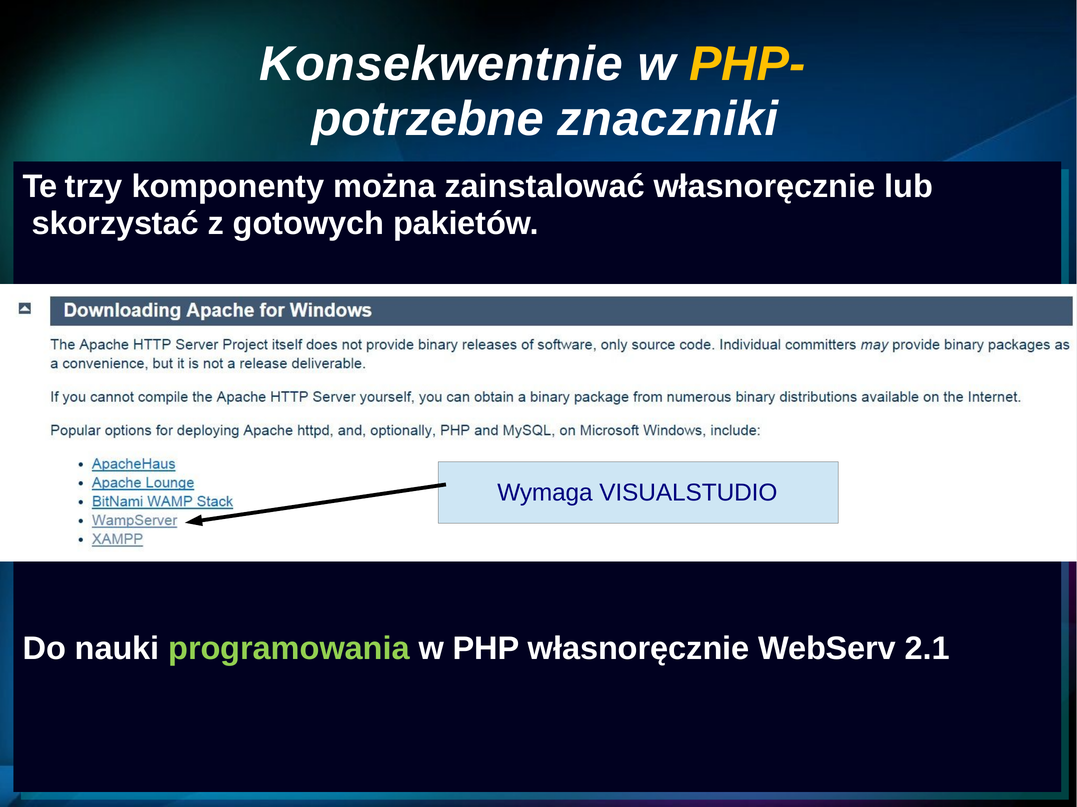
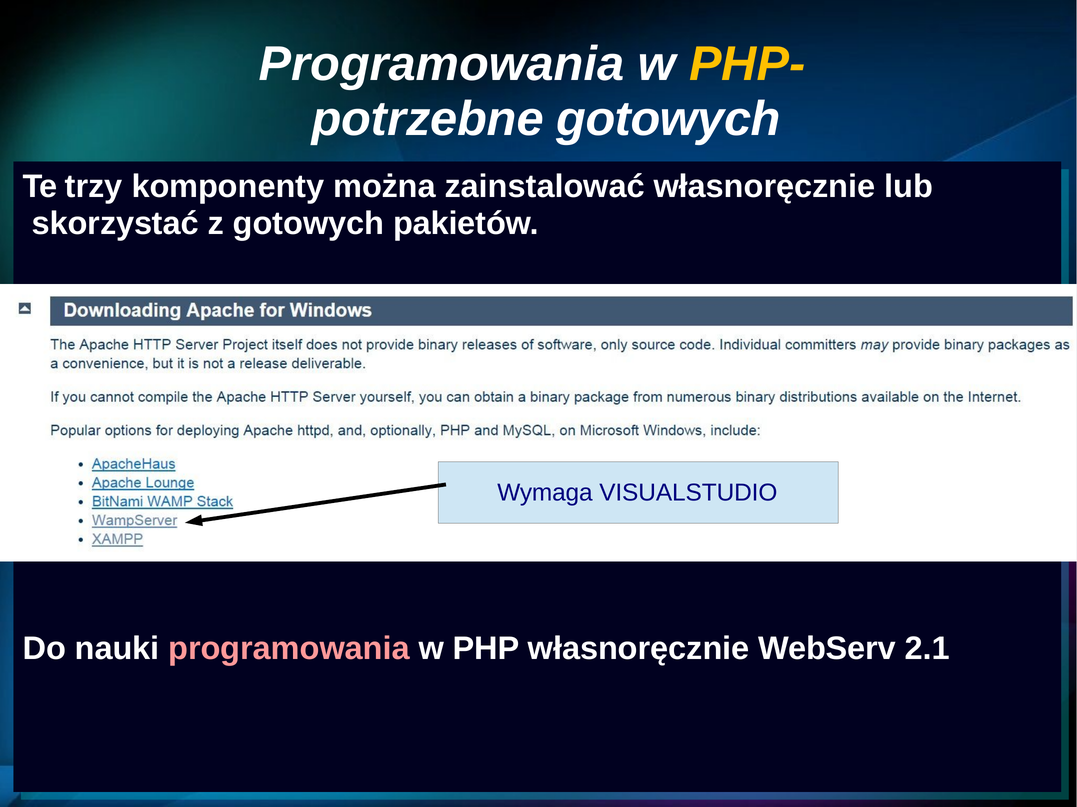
Konsekwentnie at (441, 64): Konsekwentnie -> Programowania
potrzebne znaczniki: znaczniki -> gotowych
programowania at (289, 649) colour: light green -> pink
